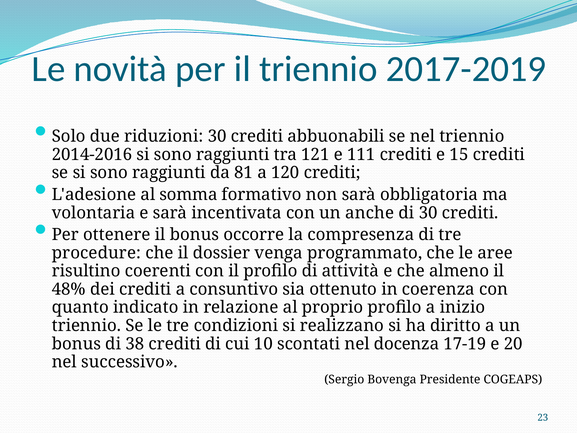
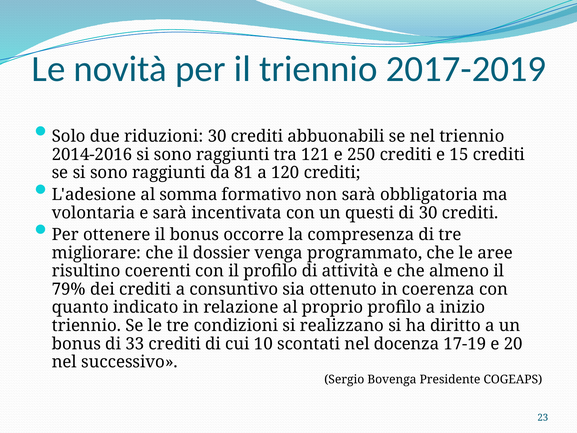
111: 111 -> 250
anche: anche -> questi
procedure: procedure -> migliorare
48%: 48% -> 79%
38: 38 -> 33
